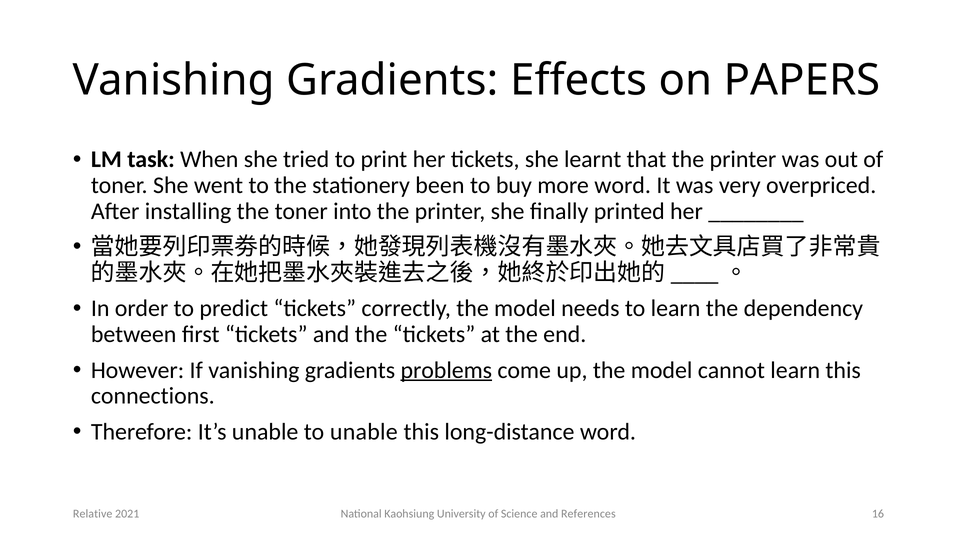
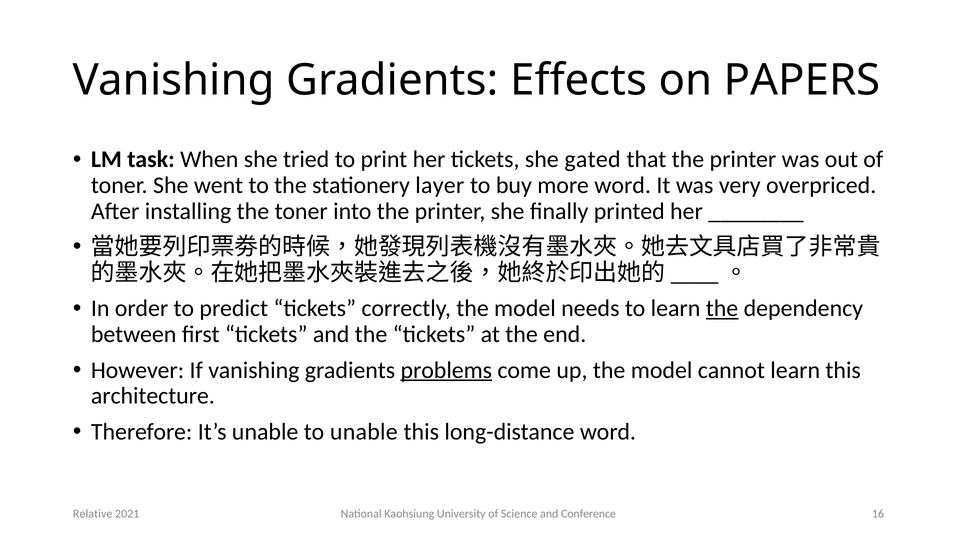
learnt: learnt -> gated
been: been -> layer
the at (722, 309) underline: none -> present
connections: connections -> architecture
References: References -> Conference
